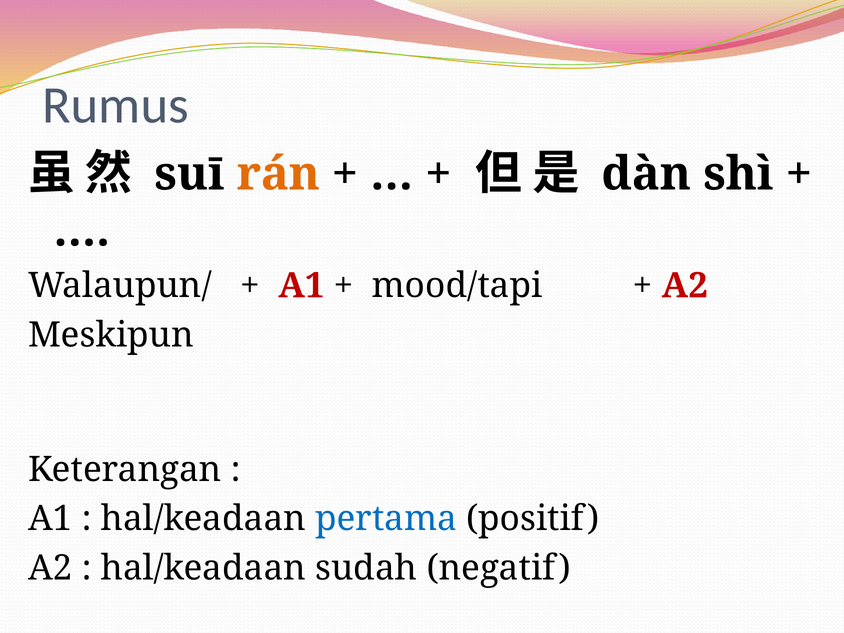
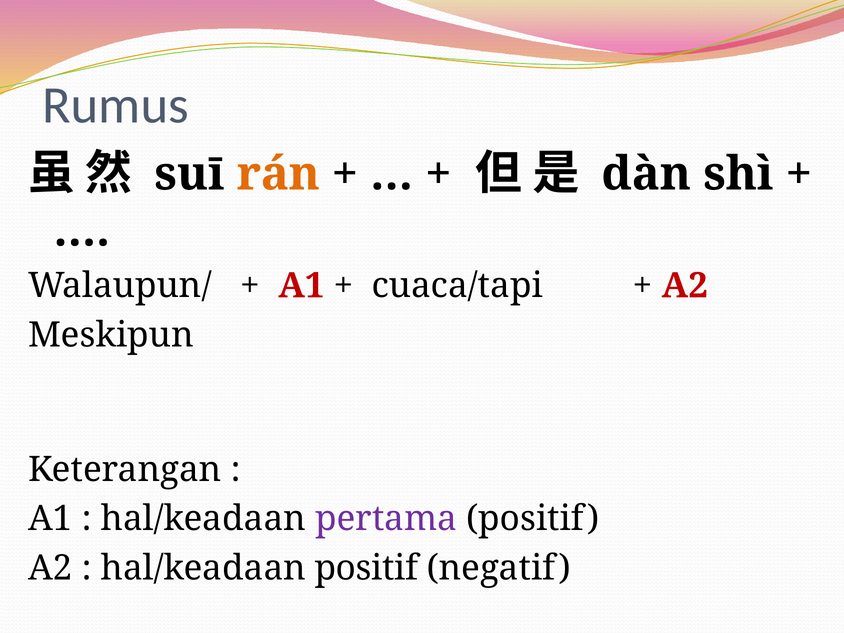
mood/tapi: mood/tapi -> cuaca/tapi
pertama colour: blue -> purple
hal/keadaan sudah: sudah -> positif
